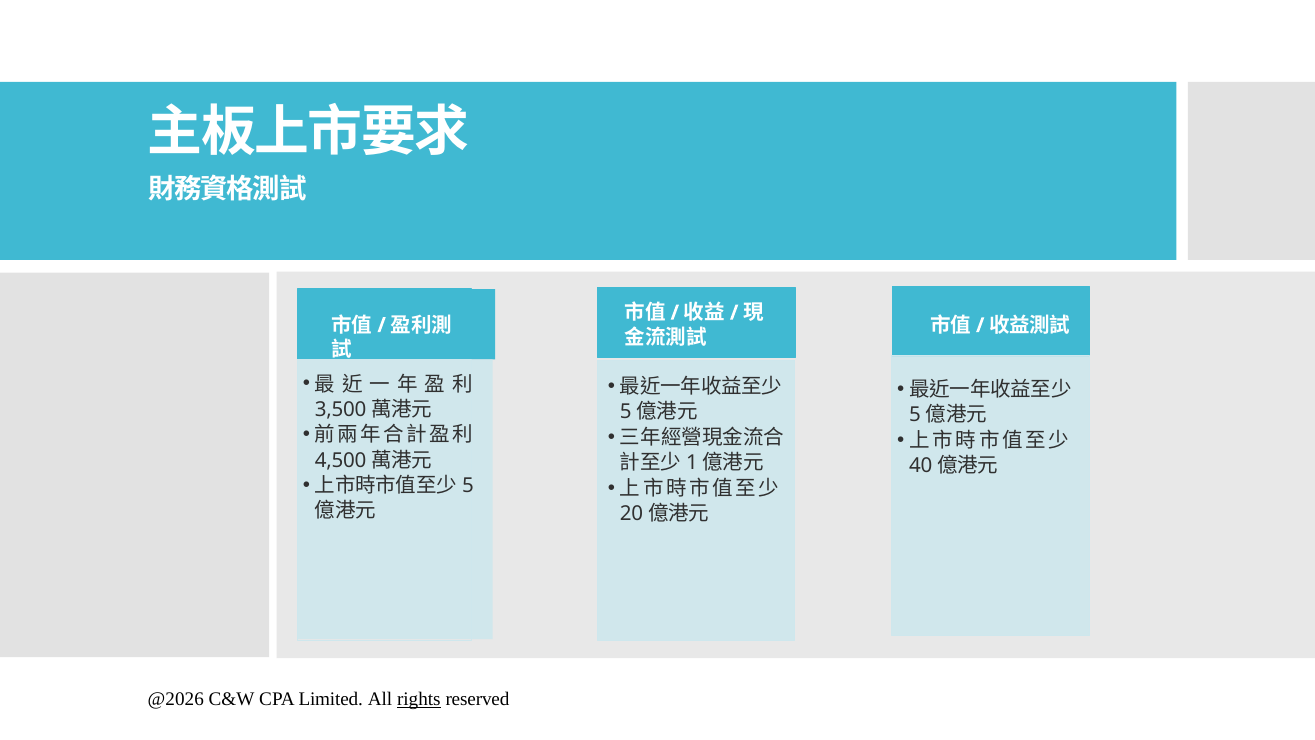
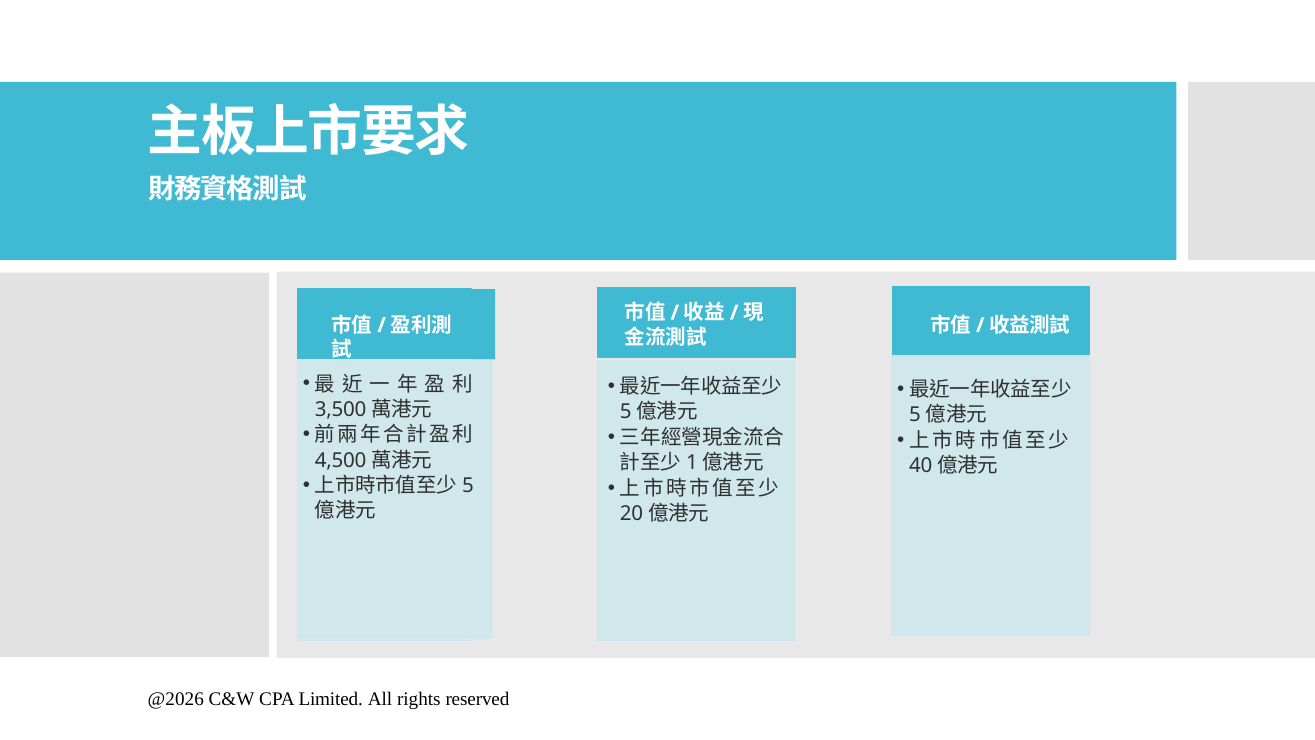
rights underline: present -> none
